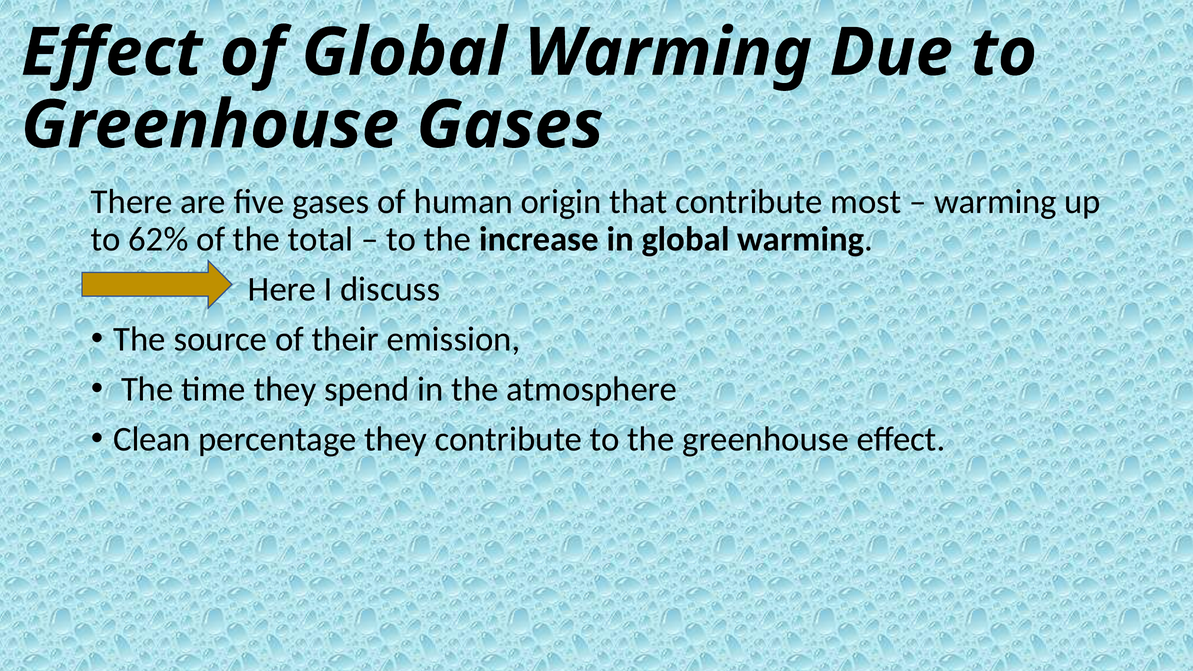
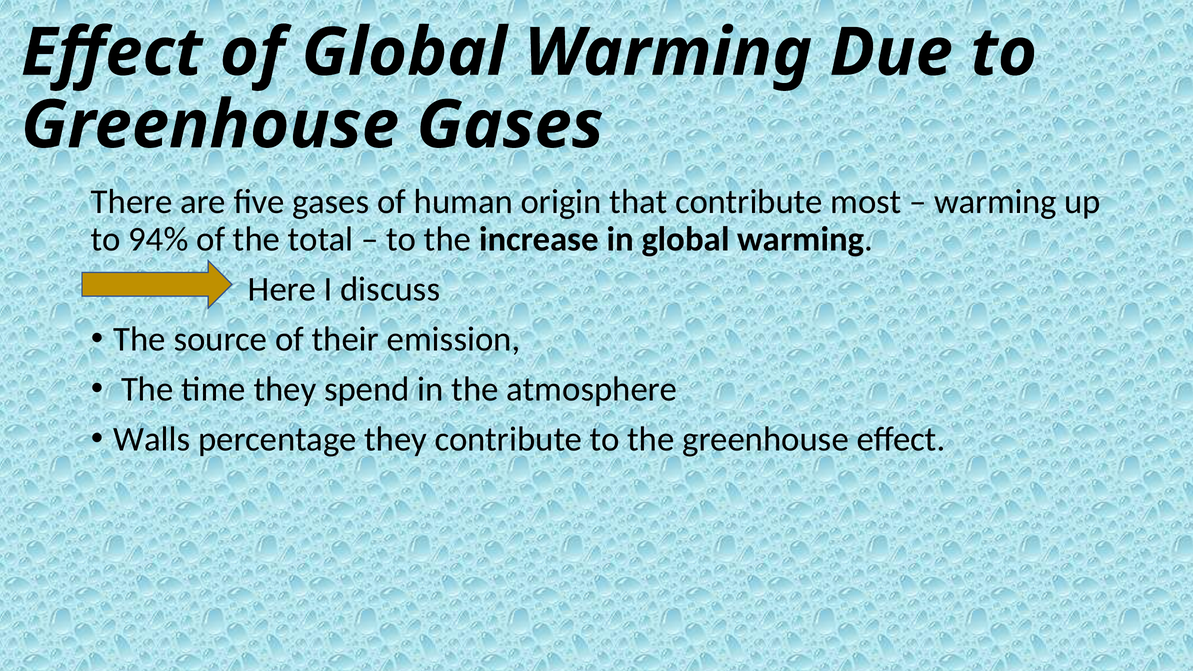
62%: 62% -> 94%
Clean: Clean -> Walls
